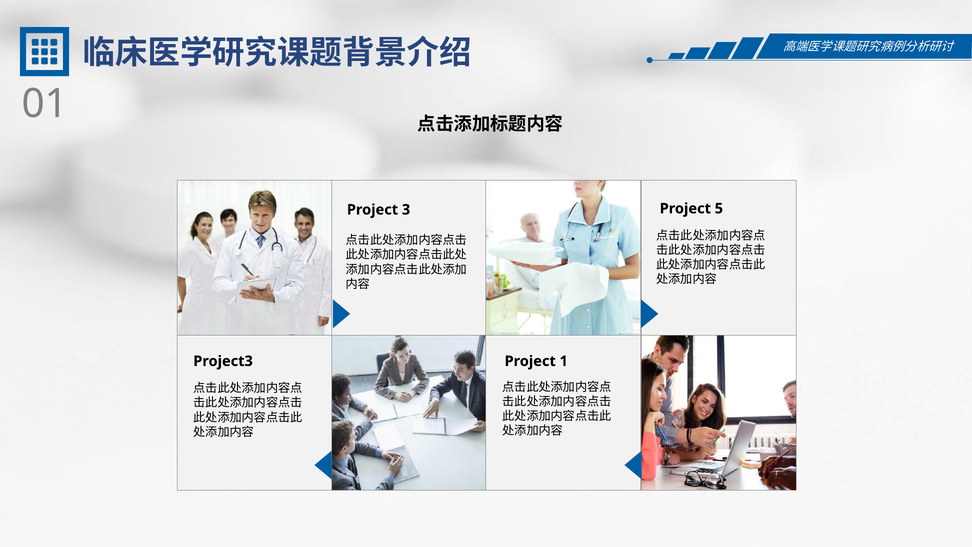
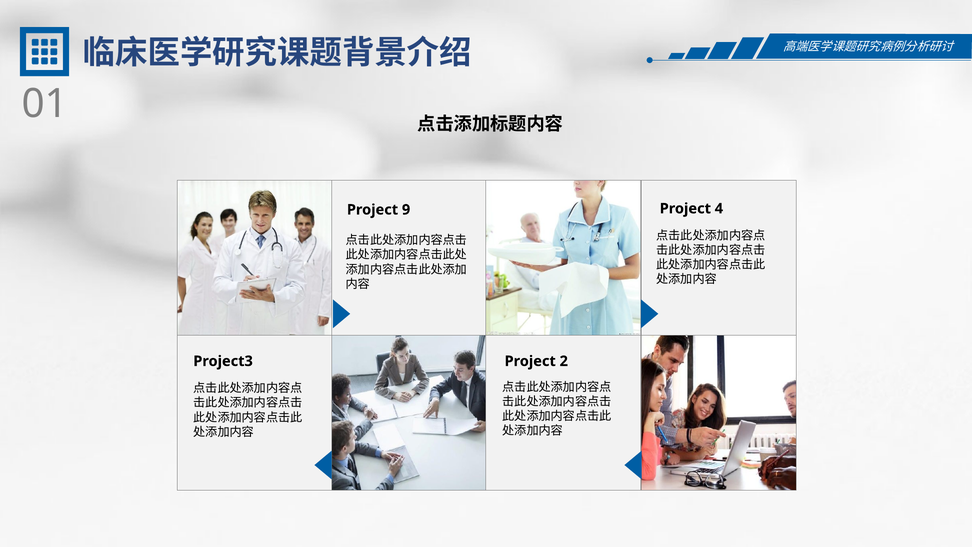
5: 5 -> 4
3: 3 -> 9
1: 1 -> 2
